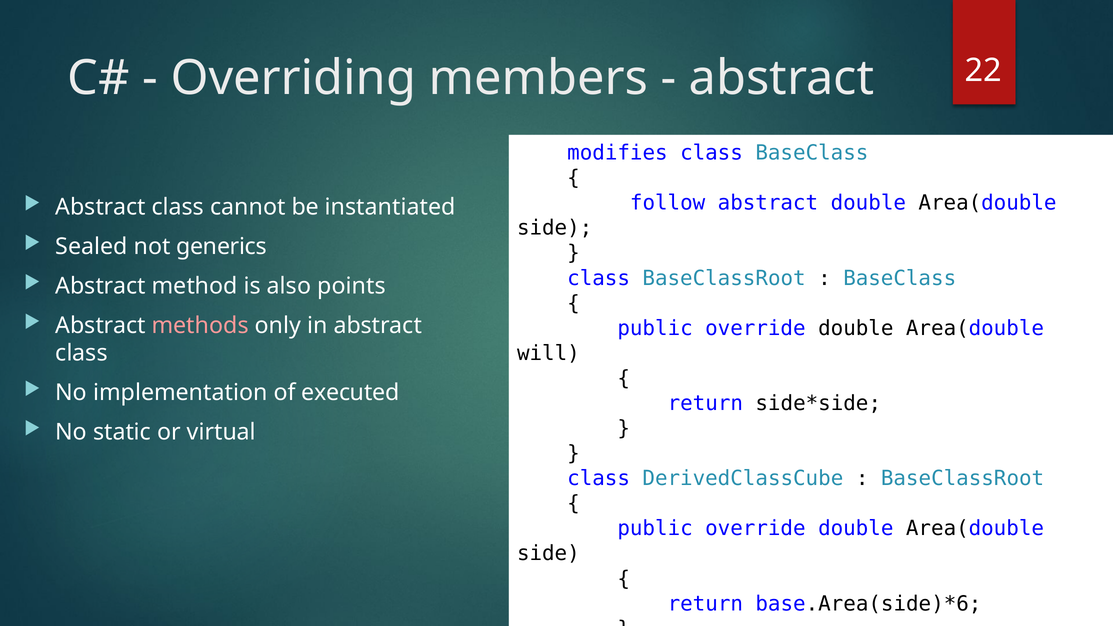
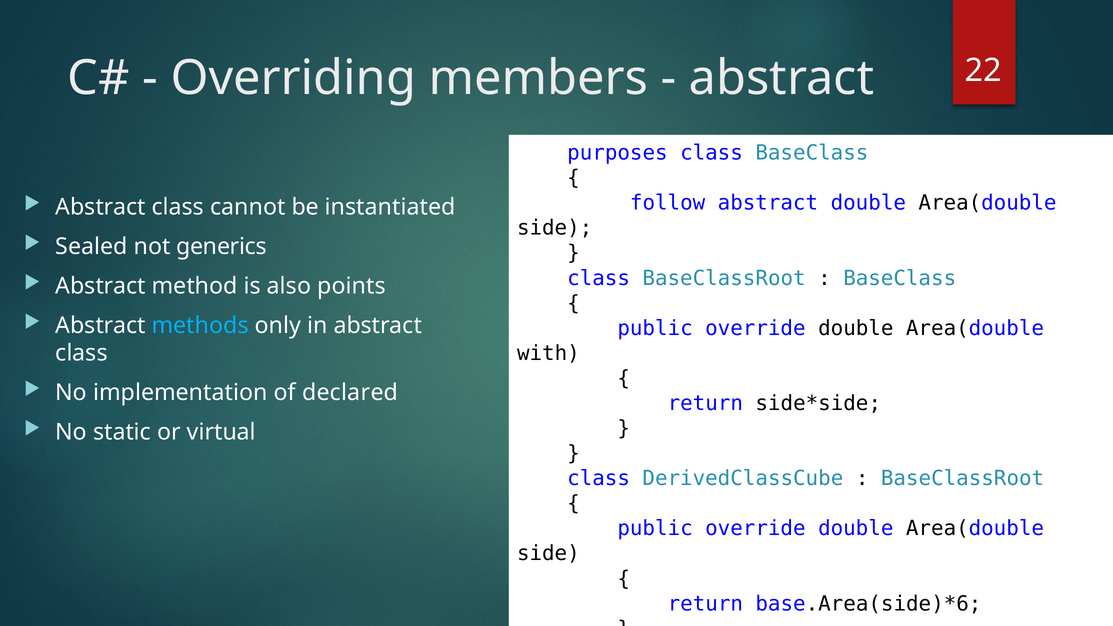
modifies: modifies -> purposes
methods colour: pink -> light blue
will: will -> with
executed: executed -> declared
